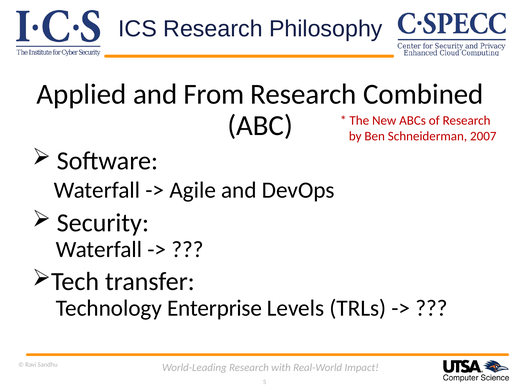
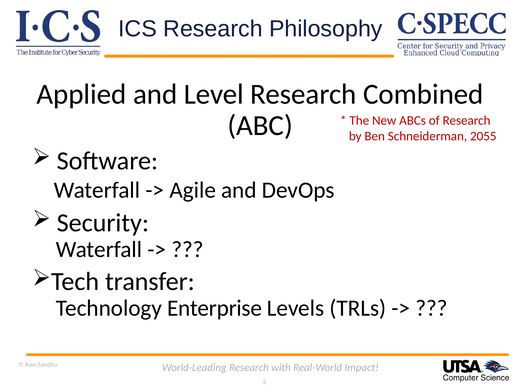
From: From -> Level
2007: 2007 -> 2055
